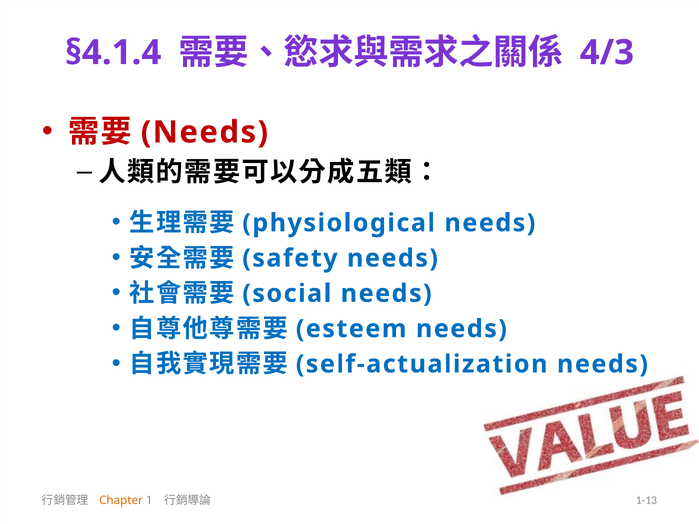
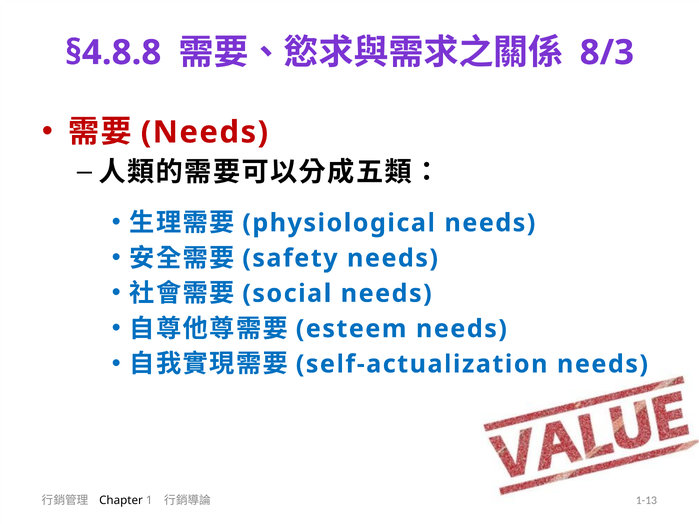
§4.1.4: §4.1.4 -> §4.8.8
4/3: 4/3 -> 8/3
Chapter colour: orange -> black
